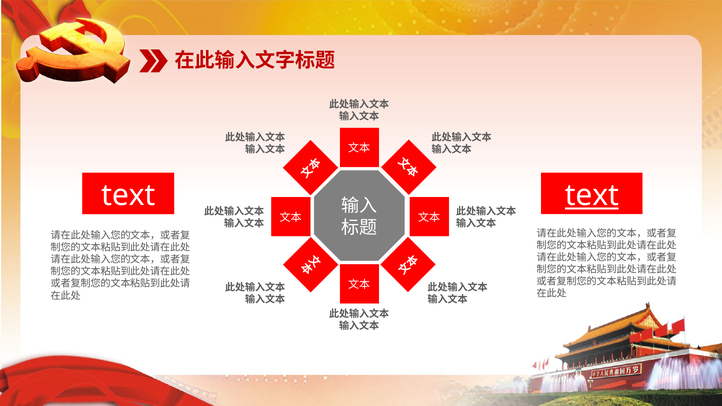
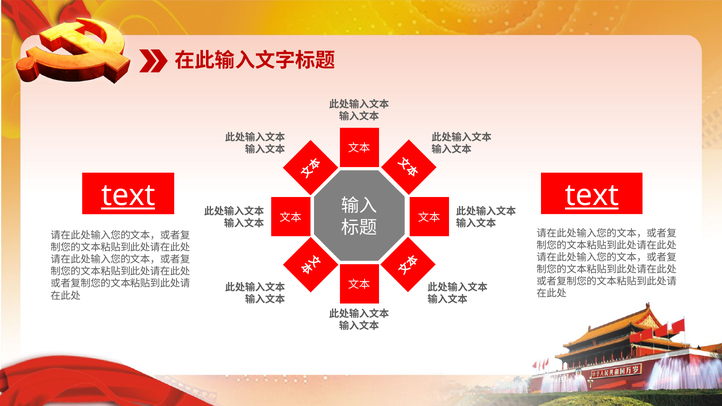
text at (128, 196) underline: none -> present
